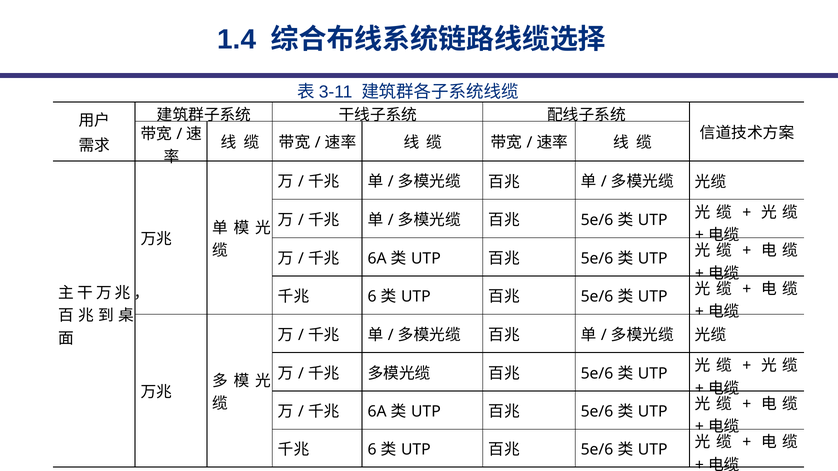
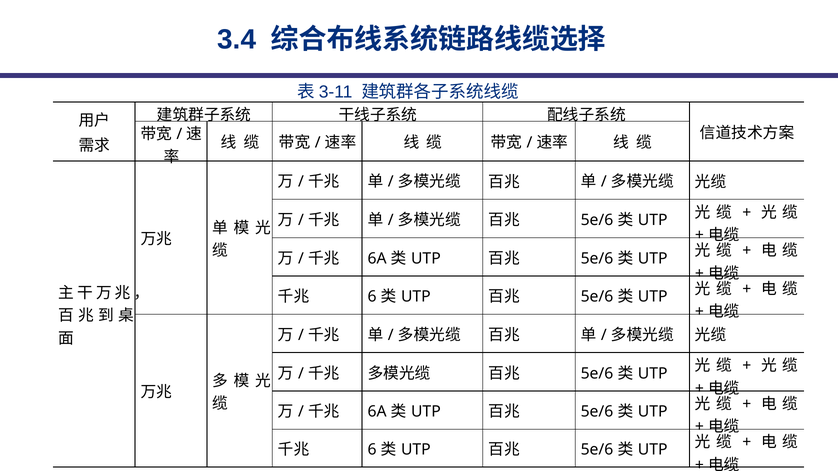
1.4: 1.4 -> 3.4
